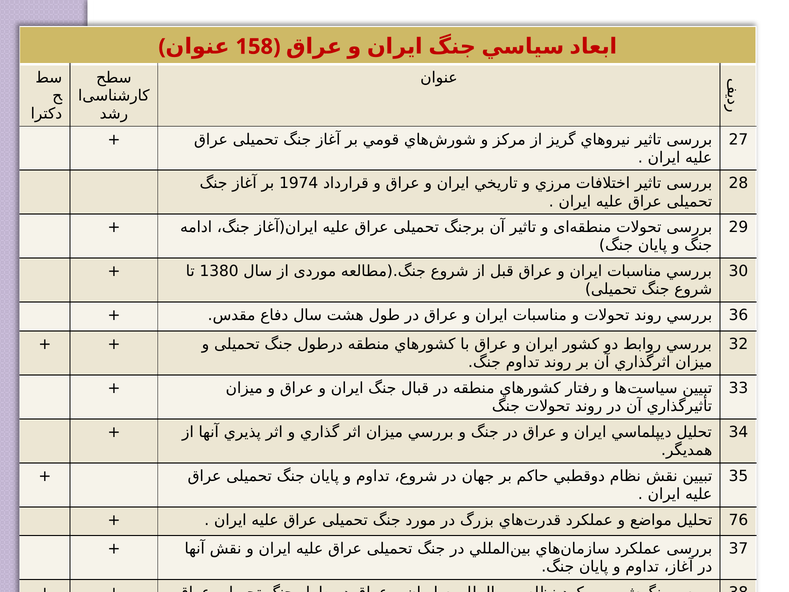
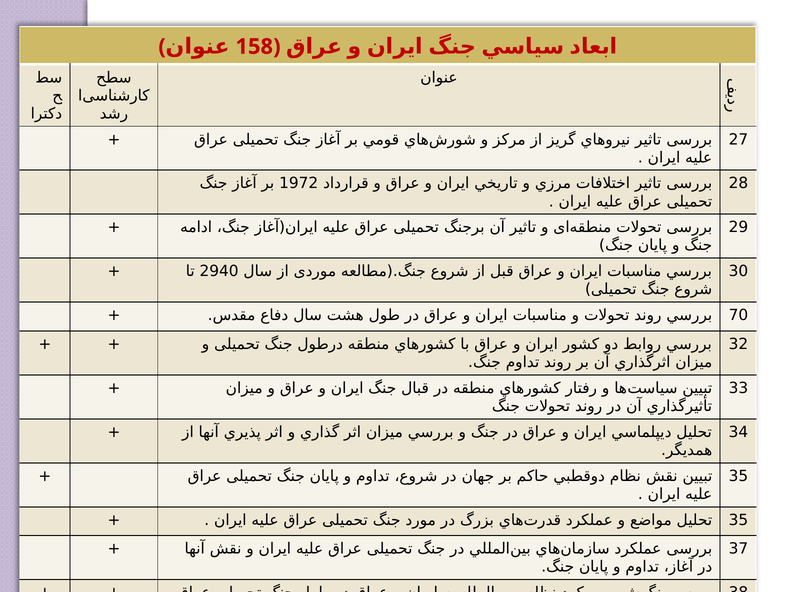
1974: 1974 -> 1972
1380: 1380 -> 2940
36: 36 -> 70
76 at (738, 520): 76 -> 35
